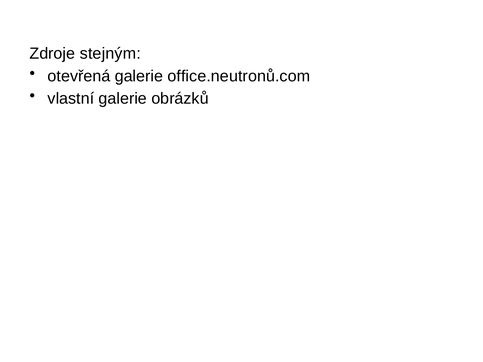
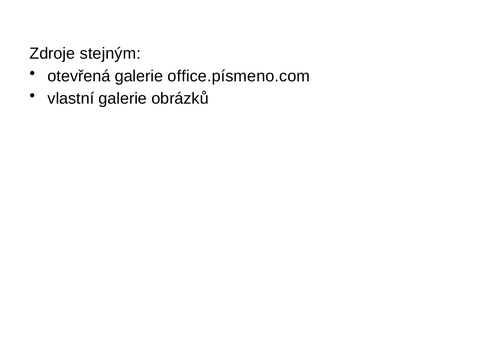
office.neutronů.com: office.neutronů.com -> office.písmeno.com
